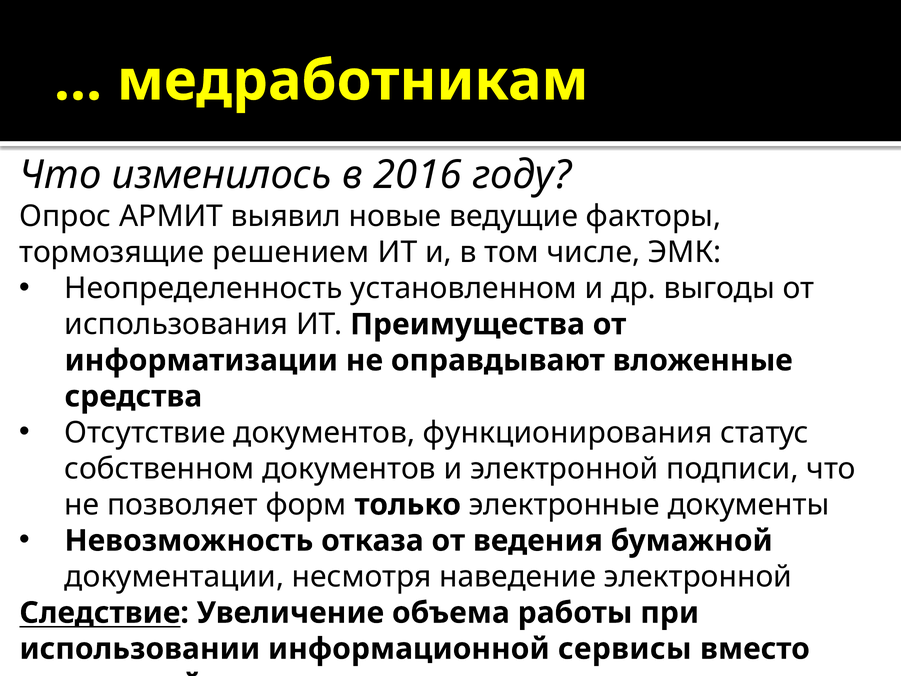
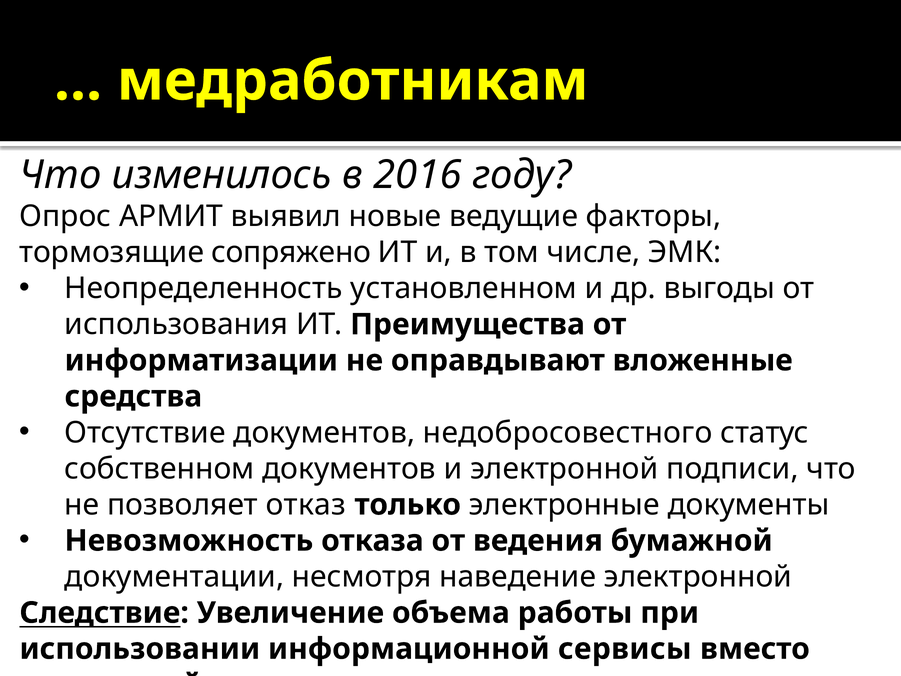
решением: решением -> сопряжено
функционирования: функционирования -> недобросовестного
форм: форм -> отказ
